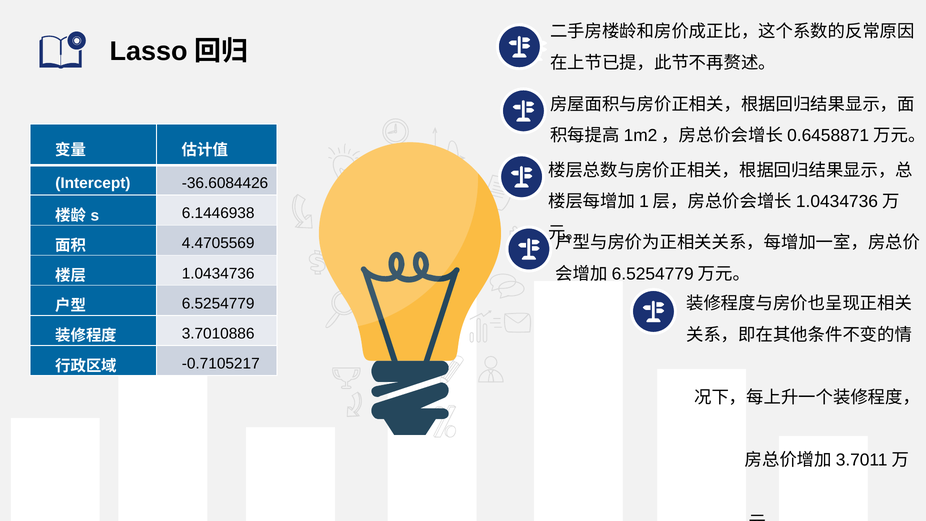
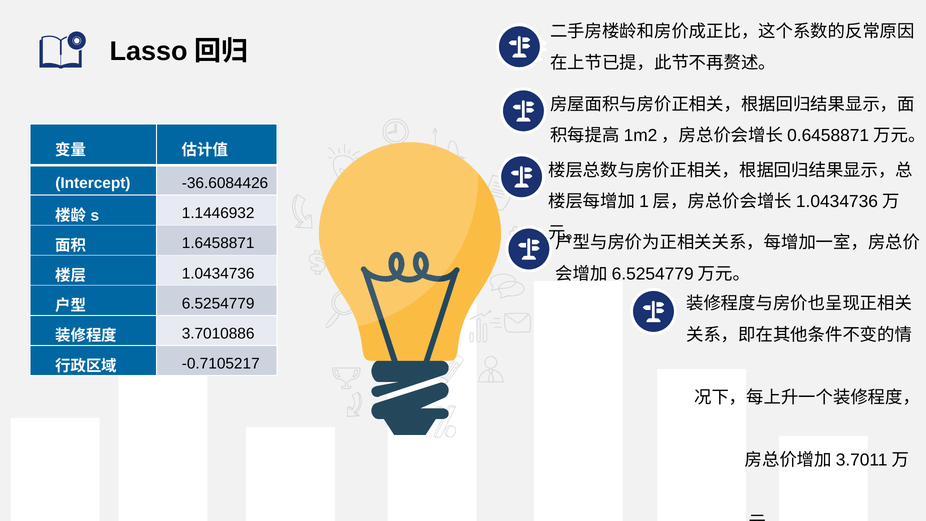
6.1446938: 6.1446938 -> 1.1446932
4.4705569: 4.4705569 -> 1.6458871
